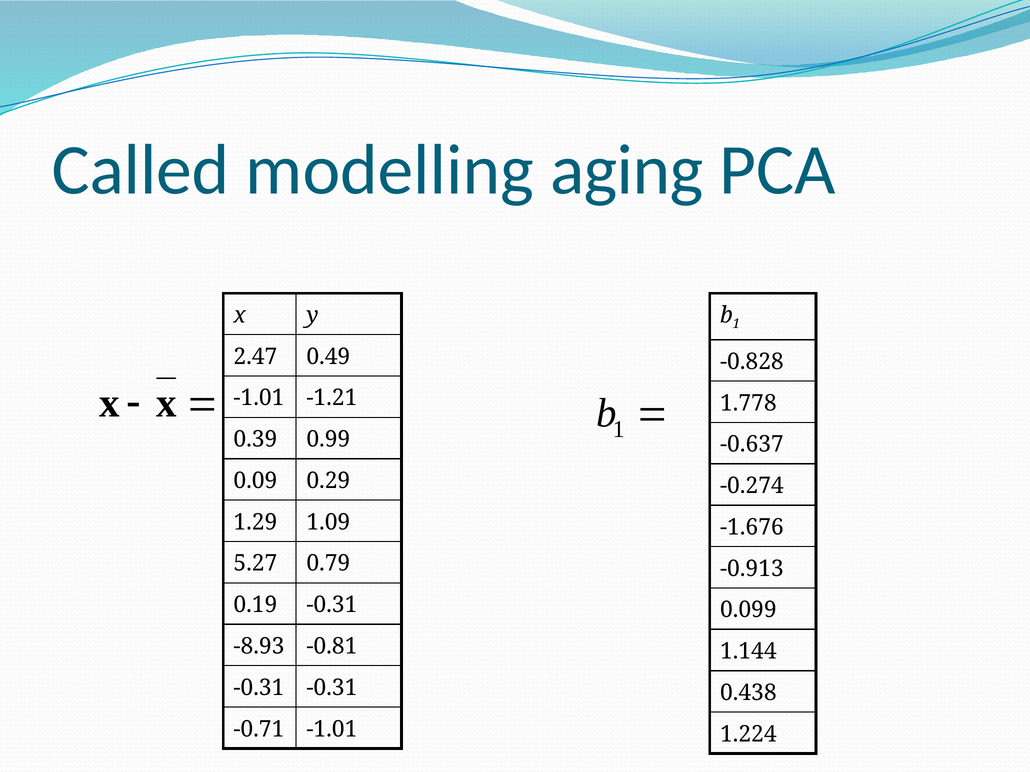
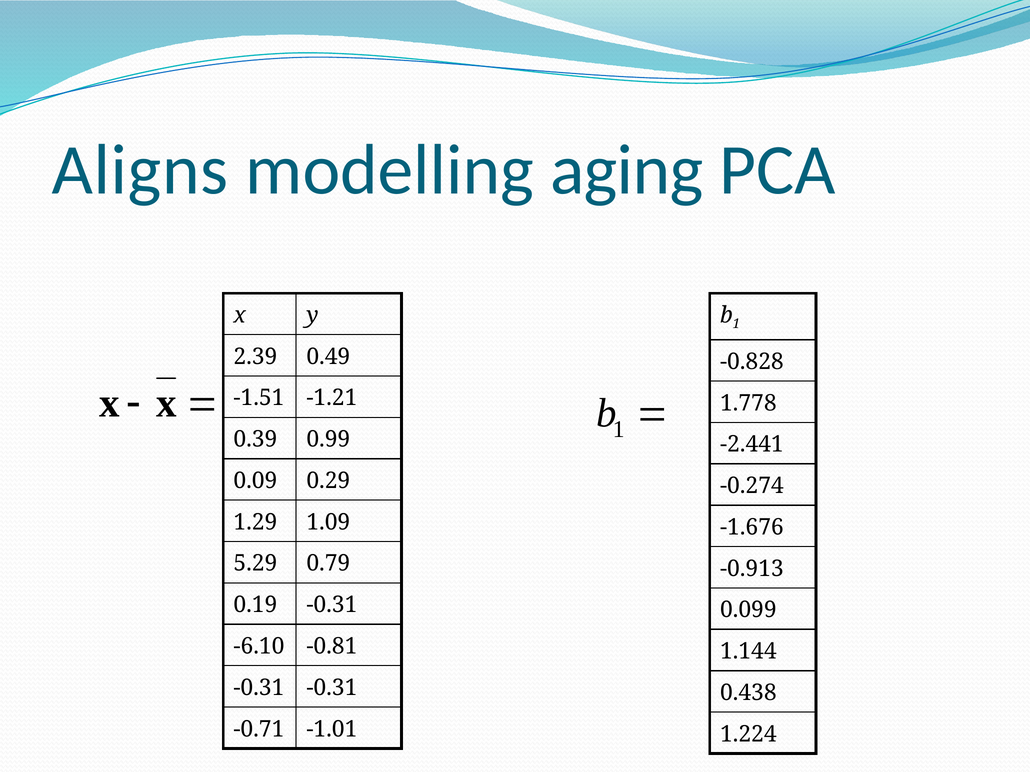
Called: Called -> Aligns
2.47: 2.47 -> 2.39
-1.01 at (259, 398): -1.01 -> -1.51
-0.637: -0.637 -> -2.441
5.27: 5.27 -> 5.29
-8.93: -8.93 -> -6.10
